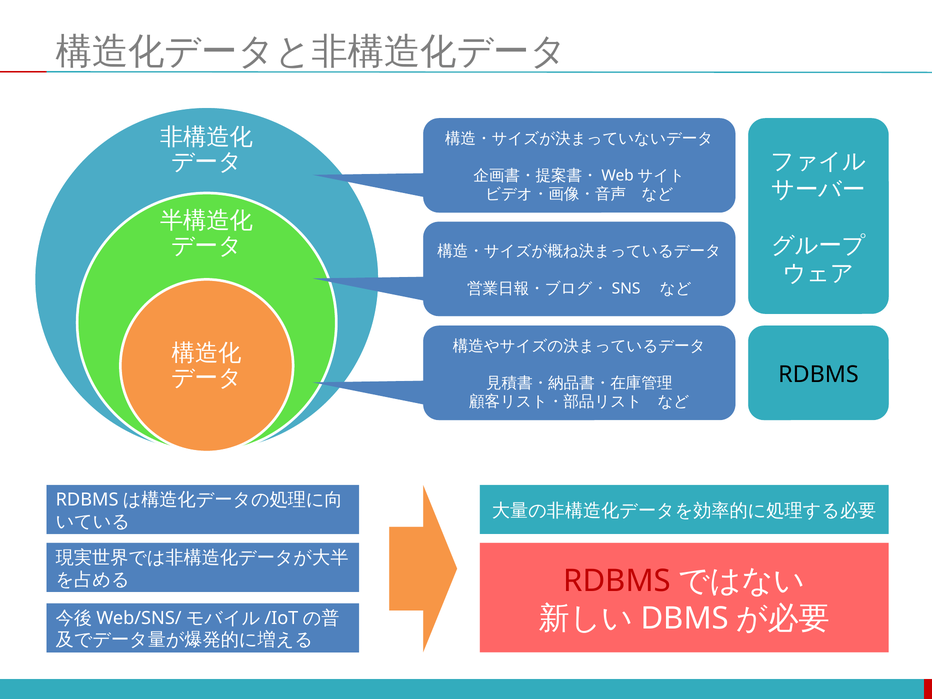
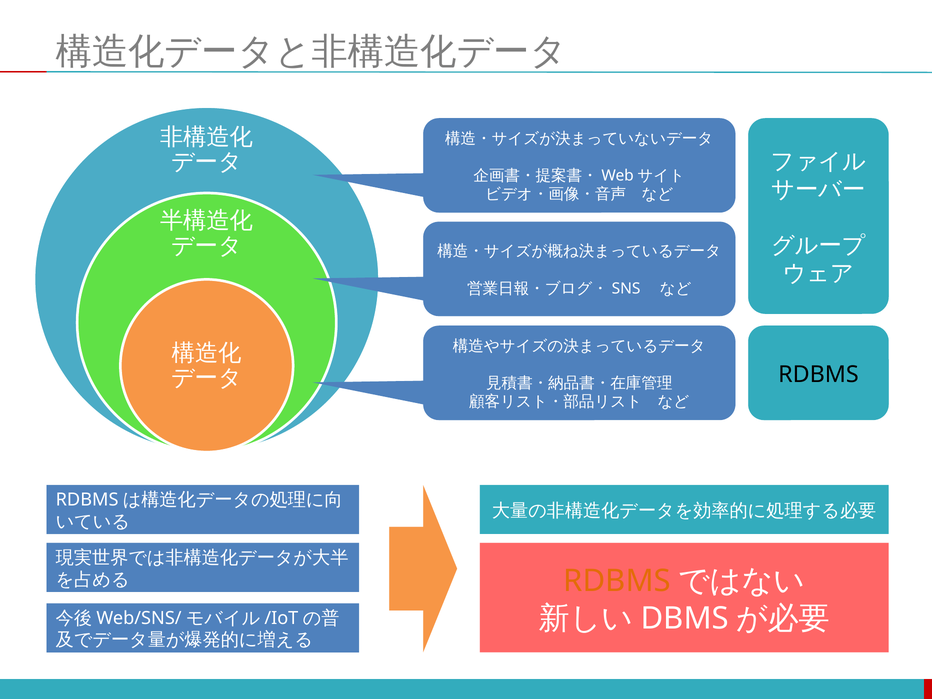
RDBMS at (617, 581) colour: red -> orange
